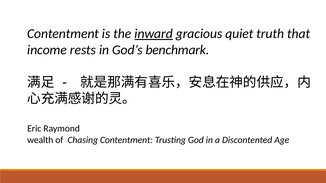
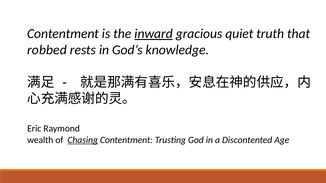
income: income -> robbed
benchmark: benchmark -> knowledge
Chasing underline: none -> present
